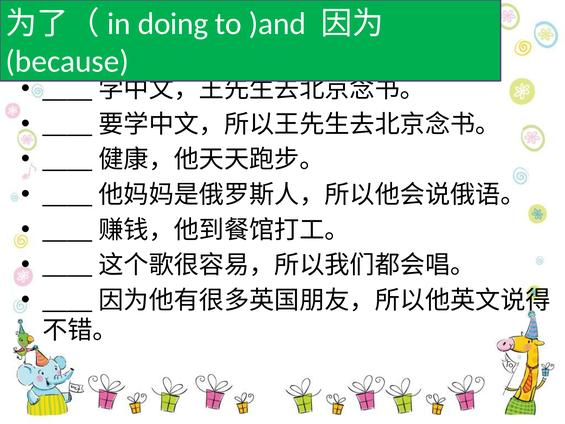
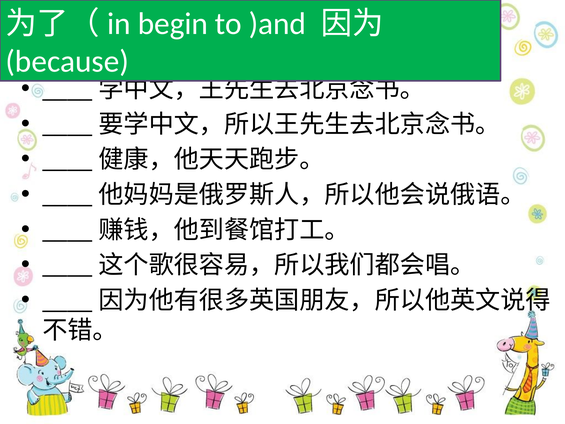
doing: doing -> begin
